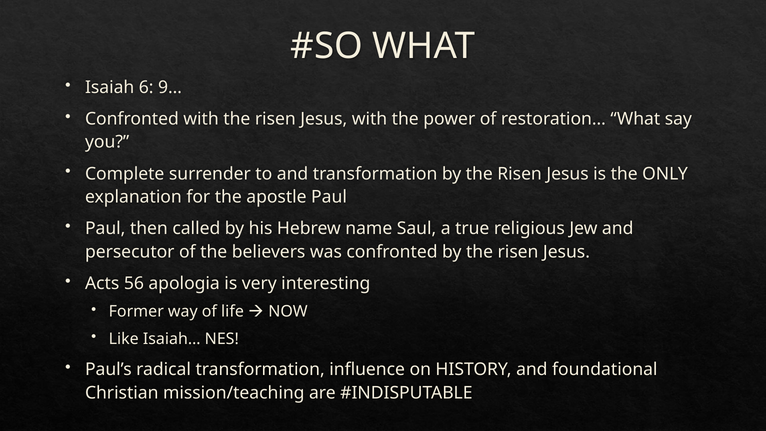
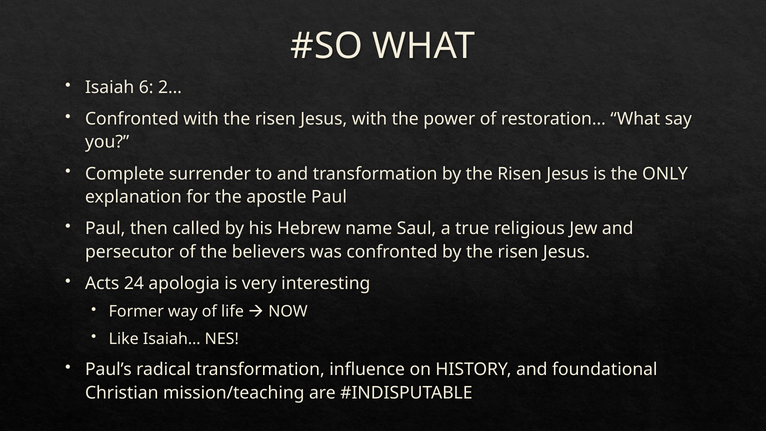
9…: 9… -> 2…
56: 56 -> 24
